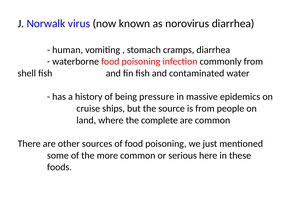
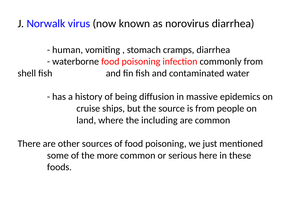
pressure: pressure -> diffusion
complete: complete -> including
